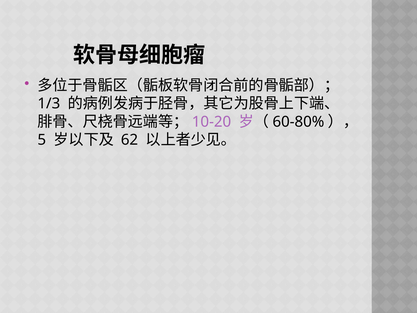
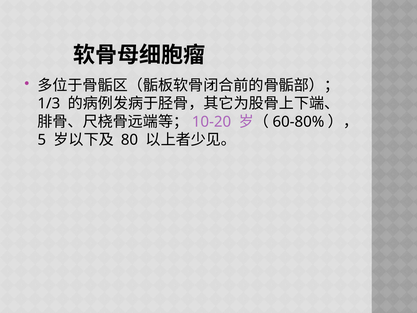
62: 62 -> 80
